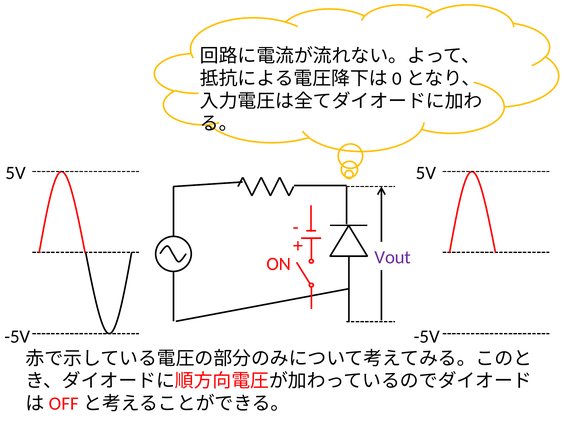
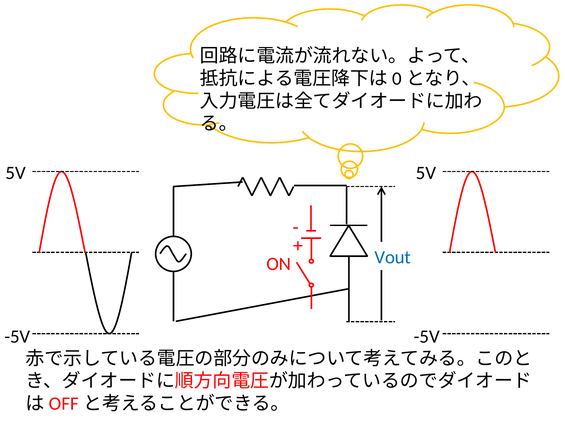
Vout colour: purple -> blue
